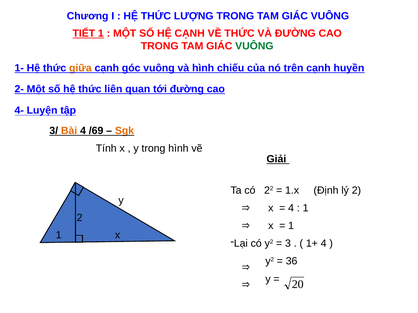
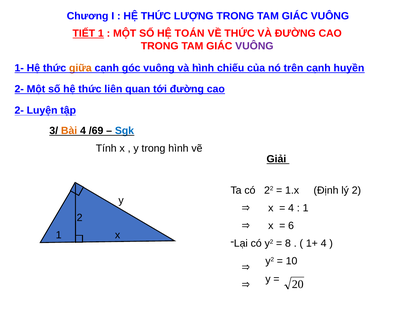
HỆ CẠNH: CẠNH -> TOÁN
VUÔNG at (254, 46) colour: green -> purple
4- at (19, 111): 4- -> 2-
Sgk colour: orange -> blue
1 at (291, 226): 1 -> 6
3: 3 -> 8
36: 36 -> 10
